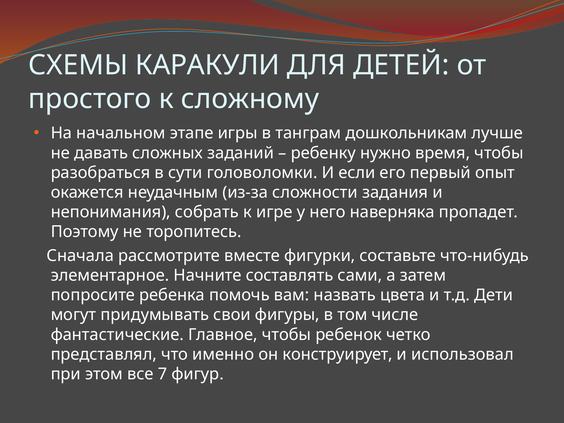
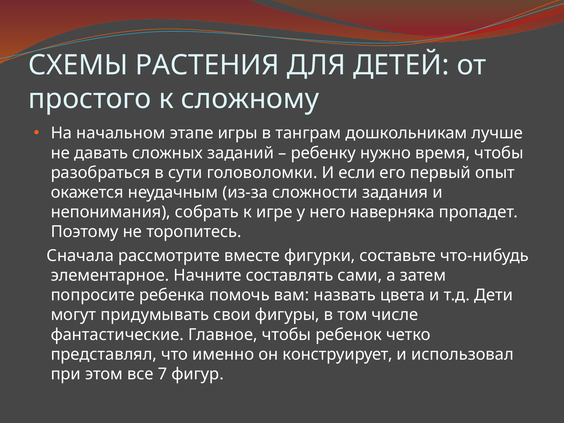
КАРАКУЛИ: КАРАКУЛИ -> РАСТЕНИЯ
